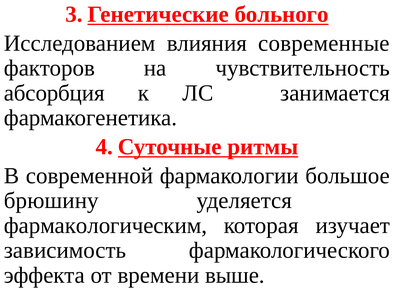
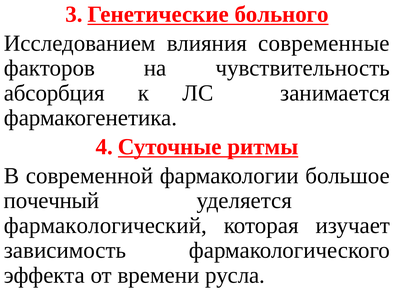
брюшину: брюшину -> почечный
фармакологическим: фармакологическим -> фармакологический
выше: выше -> русла
